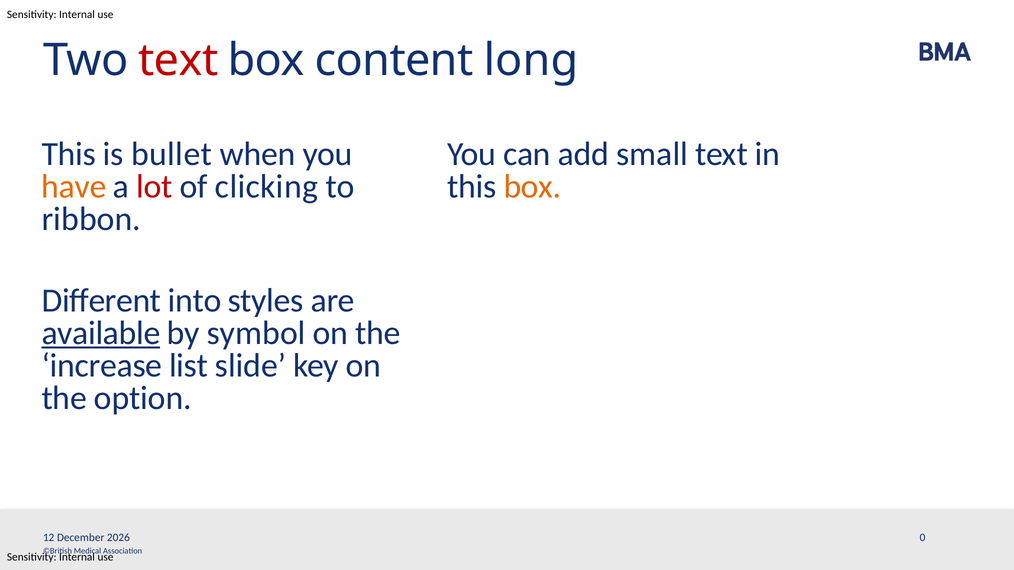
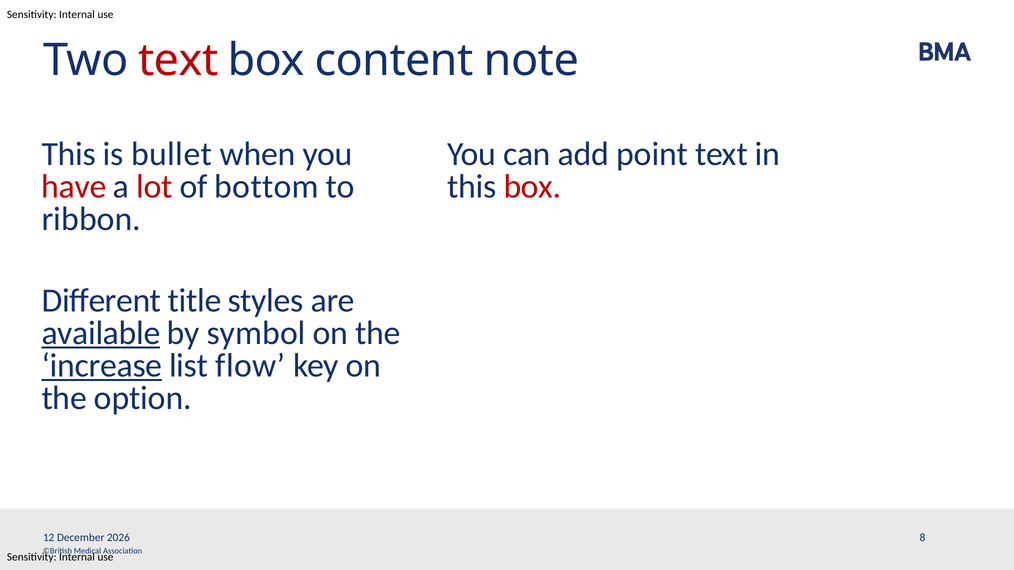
long: long -> note
small: small -> point
have colour: orange -> red
clicking: clicking -> bottom
box at (532, 187) colour: orange -> red
into: into -> title
increase underline: none -> present
slide: slide -> flow
0: 0 -> 8
